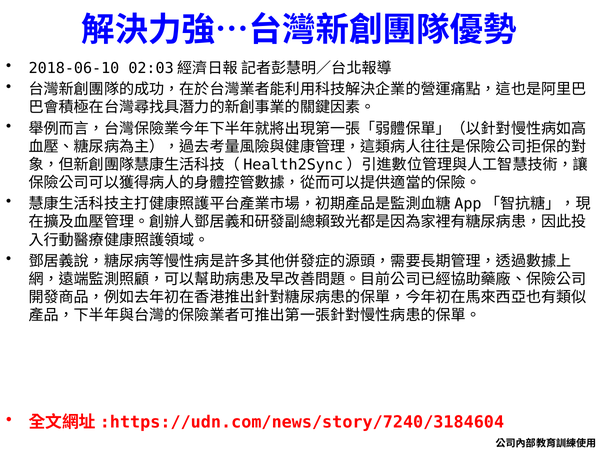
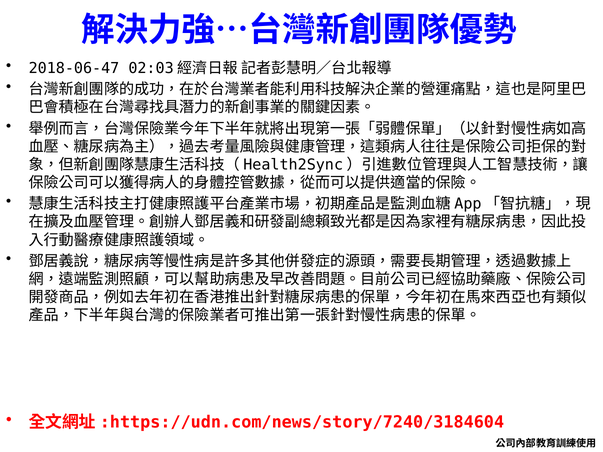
2018-06-10: 2018-06-10 -> 2018-06-47
